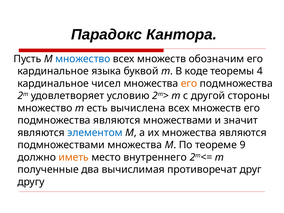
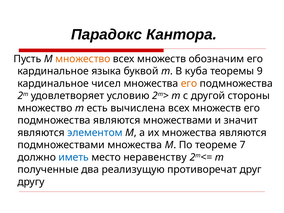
множество at (83, 59) colour: blue -> orange
коде: коде -> куба
4: 4 -> 9
9: 9 -> 7
иметь colour: orange -> blue
внутреннего: внутреннего -> неравенству
вычислимая: вычислимая -> реализущую
